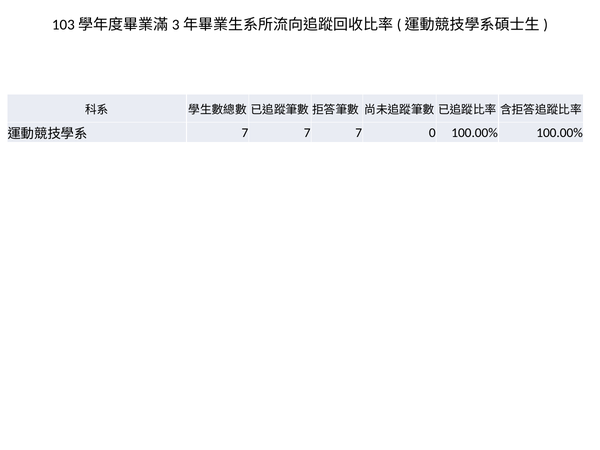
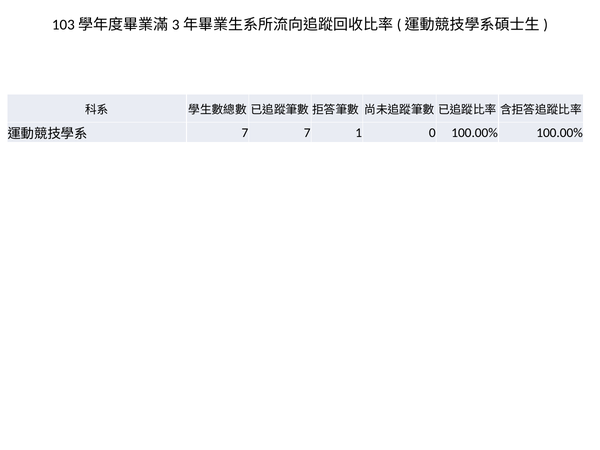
7 7 7: 7 -> 1
